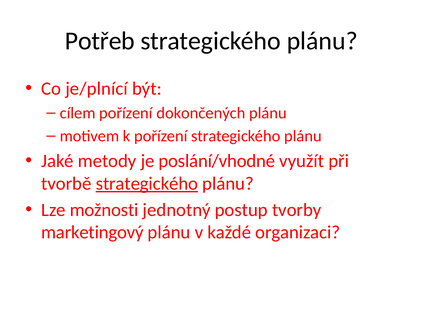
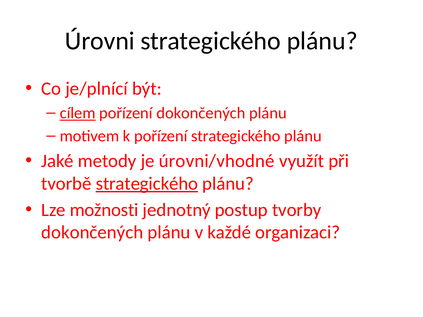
Potřeb: Potřeb -> Úrovni
cílem underline: none -> present
poslání/vhodné: poslání/vhodné -> úrovni/vhodné
marketingový at (92, 233): marketingový -> dokončených
